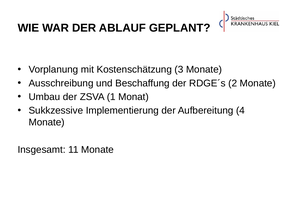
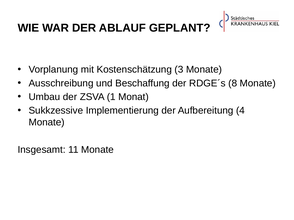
2: 2 -> 8
